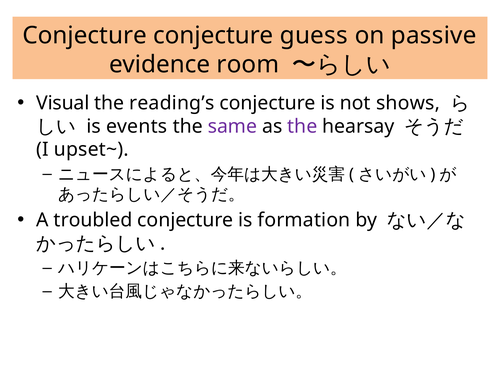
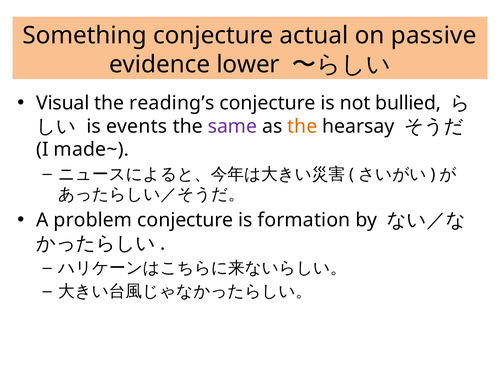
Conjecture at (85, 35): Conjecture -> Something
guess: guess -> actual
room: room -> lower
shows: shows -> bullied
the at (302, 126) colour: purple -> orange
upset~: upset~ -> made~
troubled: troubled -> problem
